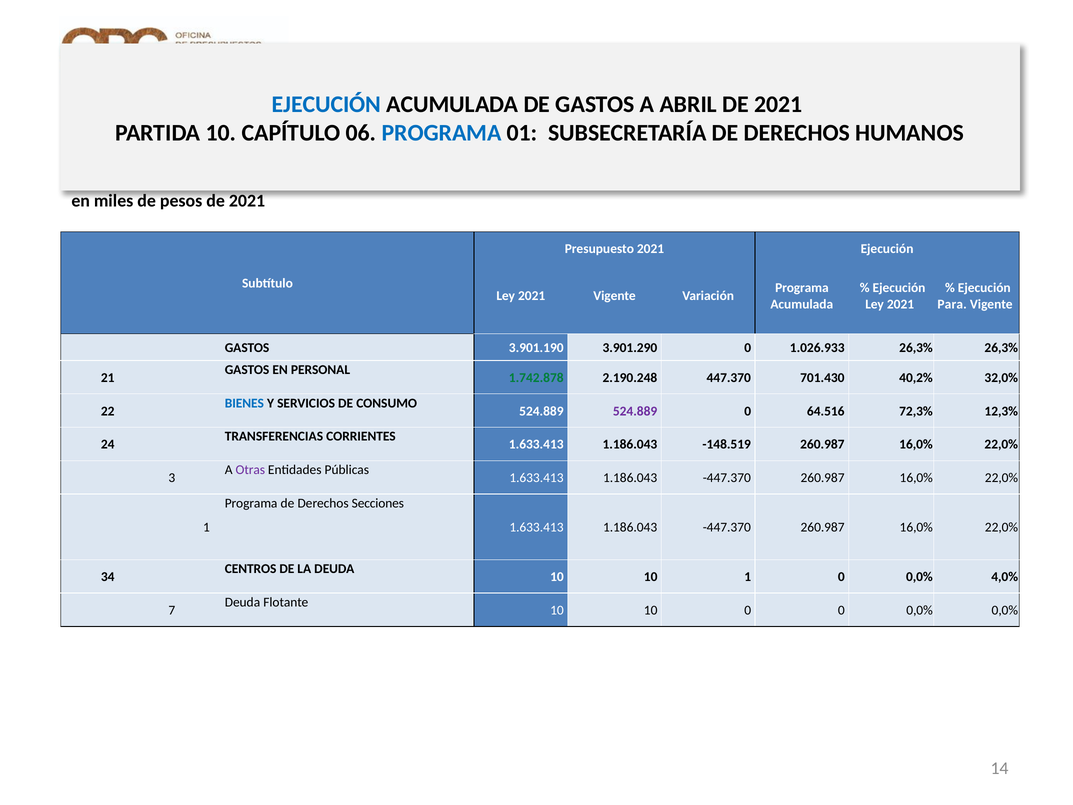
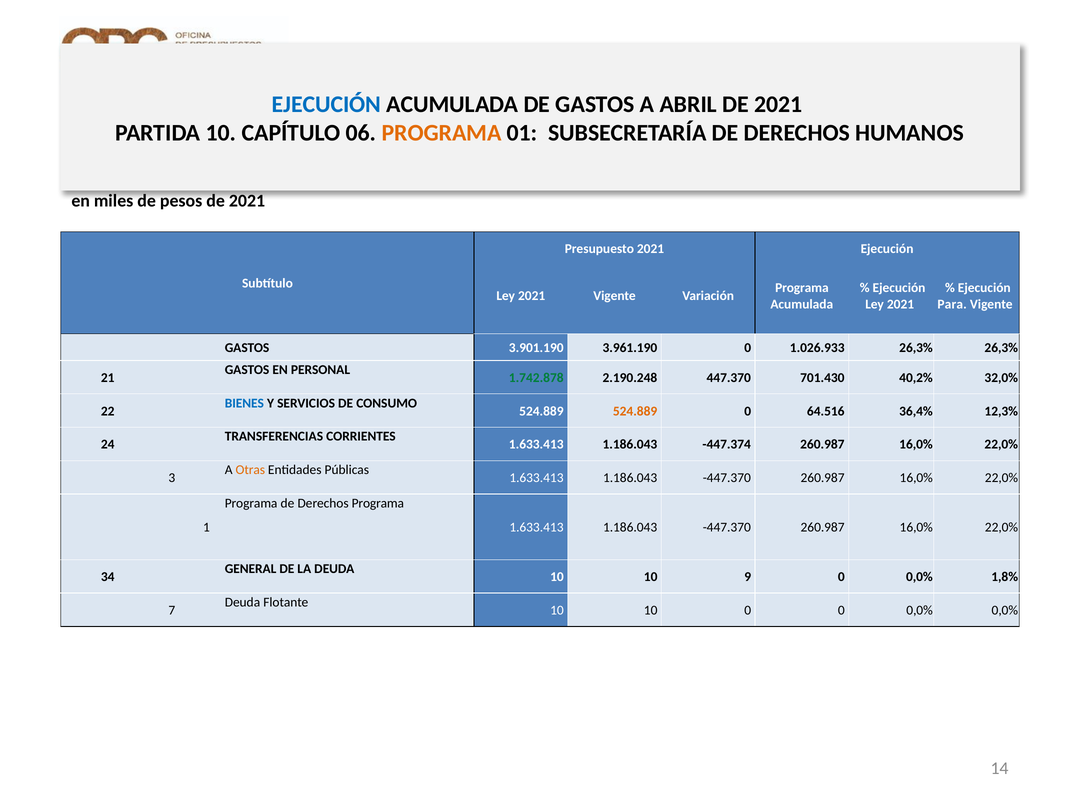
PROGRAMA at (442, 133) colour: blue -> orange
3.901.290: 3.901.290 -> 3.961.190
524.889 at (635, 411) colour: purple -> orange
72,3%: 72,3% -> 36,4%
-148.519: -148.519 -> -447.374
Otras colour: purple -> orange
Derechos Secciones: Secciones -> Programa
CENTROS: CENTROS -> GENERAL
10 1: 1 -> 9
4,0%: 4,0% -> 1,8%
